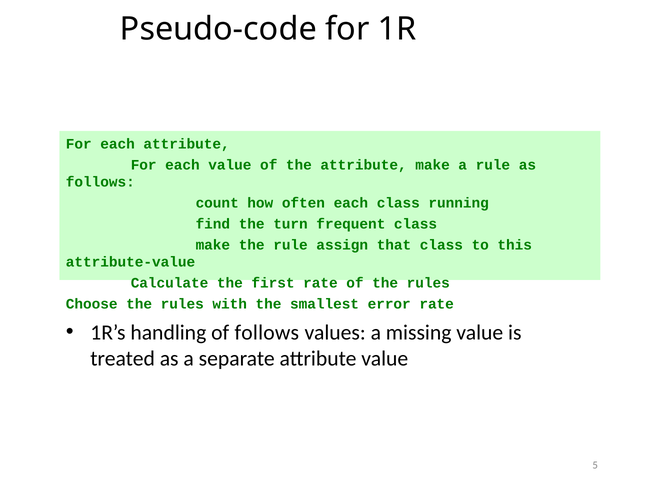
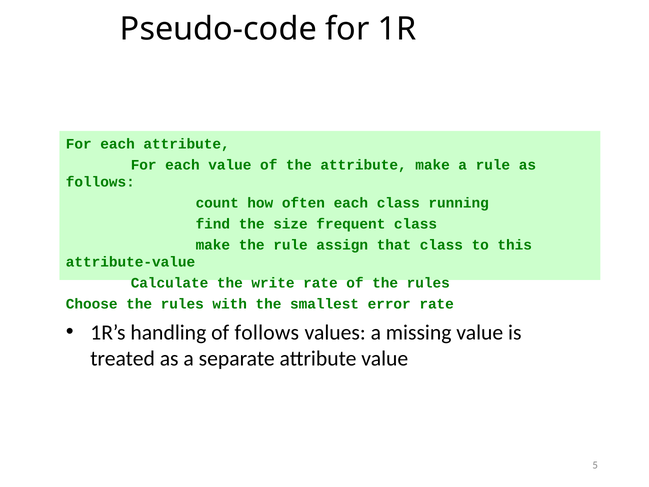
turn: turn -> size
first: first -> write
